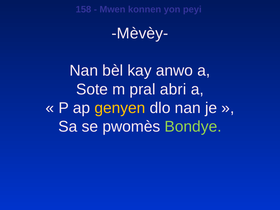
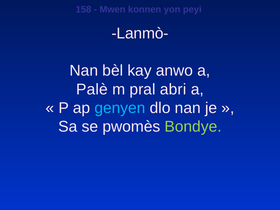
Mèvèy-: Mèvèy- -> Lanmò-
Sote: Sote -> Palè
genyen colour: yellow -> light blue
